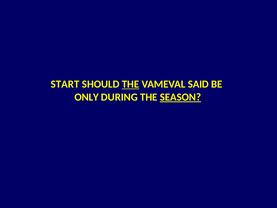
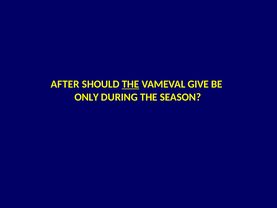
START: START -> AFTER
SAID: SAID -> GIVE
SEASON underline: present -> none
